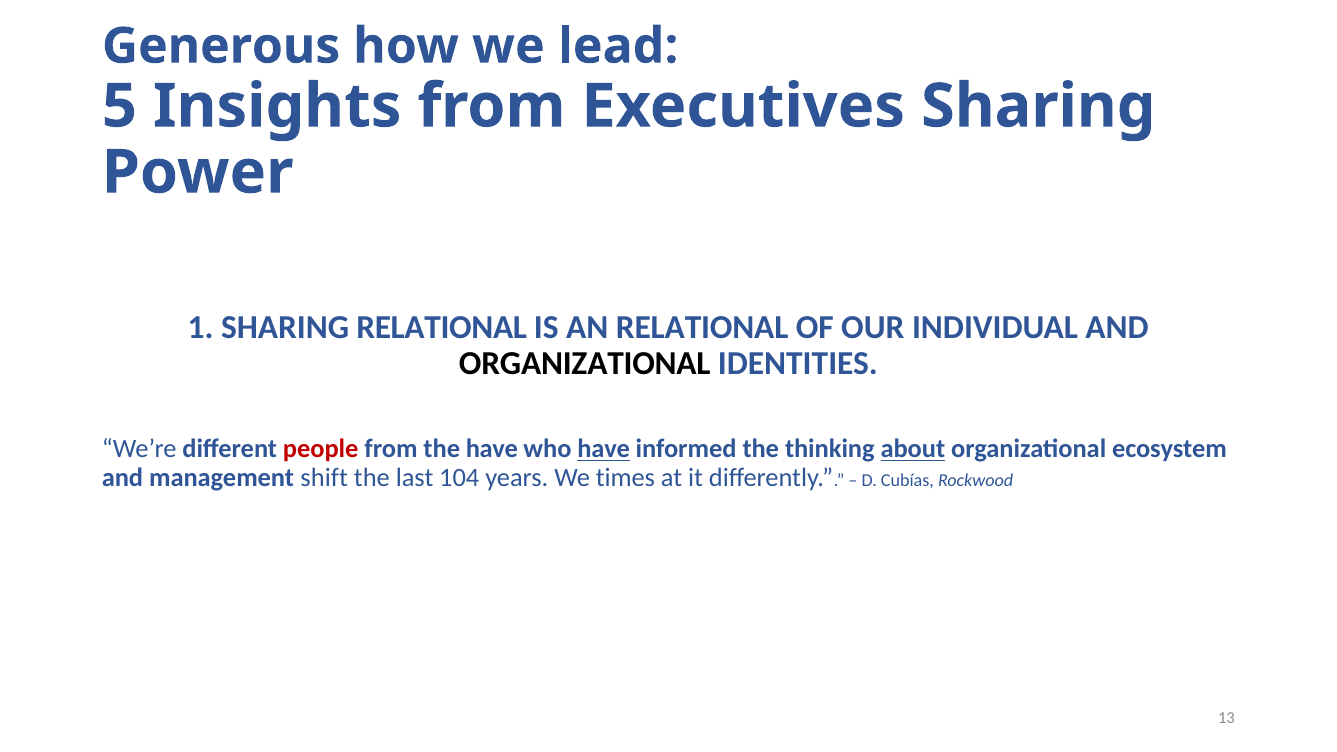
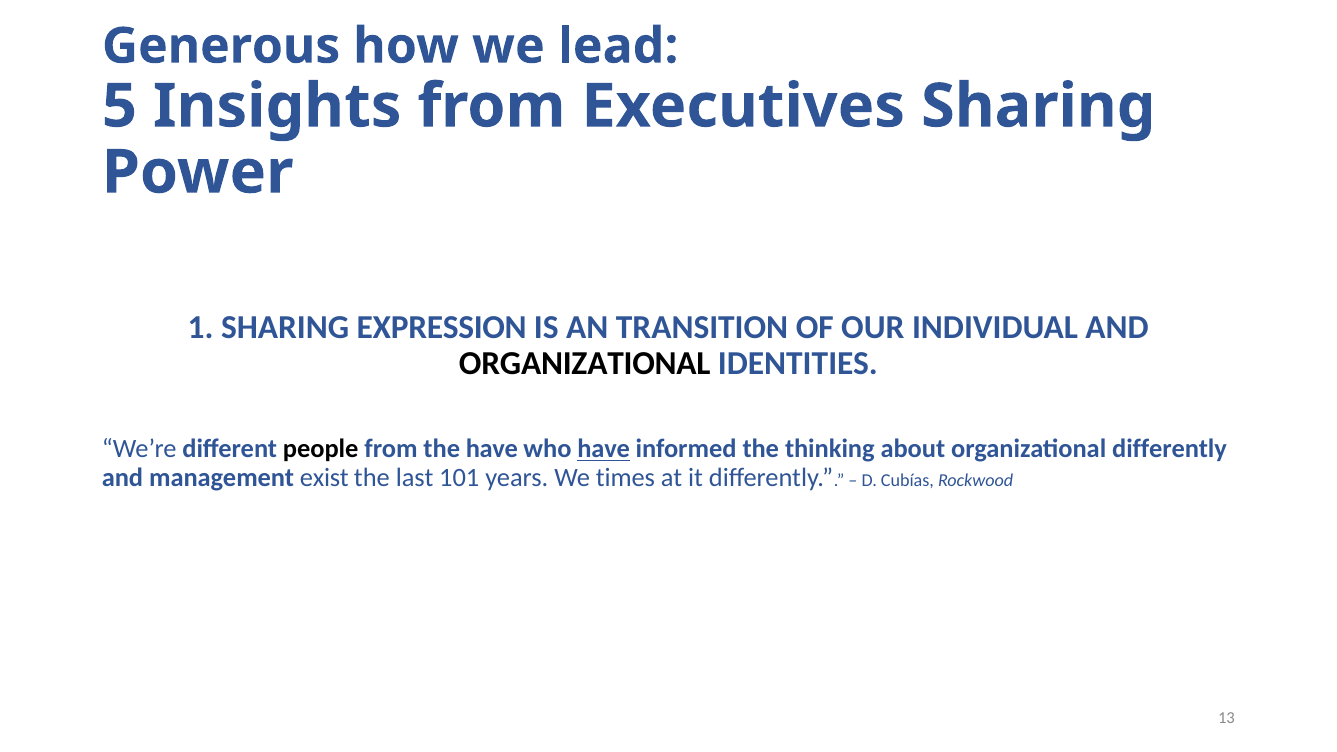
SHARING RELATIONAL: RELATIONAL -> EXPRESSION
AN RELATIONAL: RELATIONAL -> TRANSITION
people colour: red -> black
about underline: present -> none
organizational ecosystem: ecosystem -> differently
shift: shift -> exist
104: 104 -> 101
